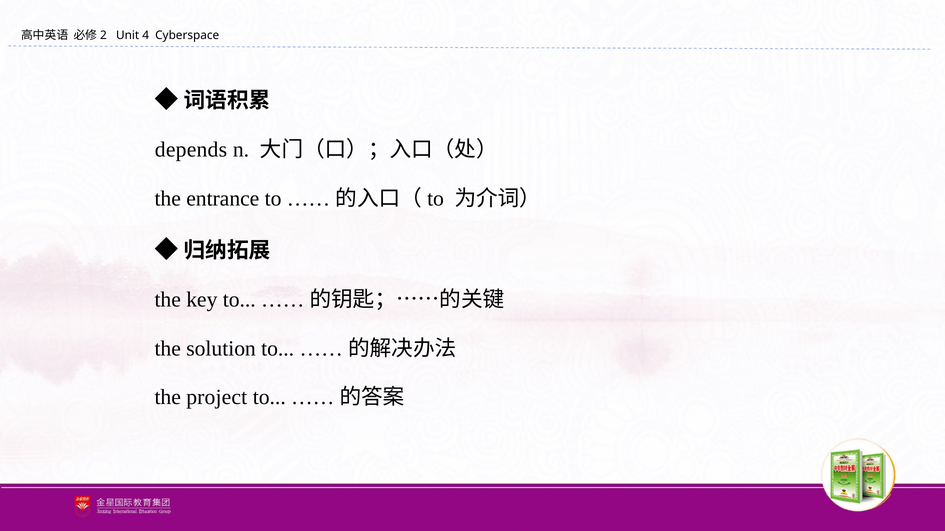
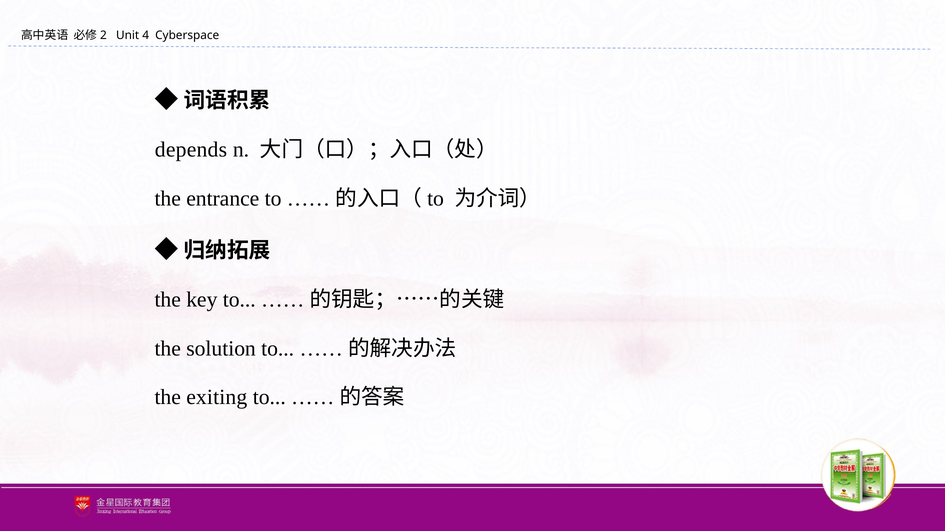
project: project -> exiting
